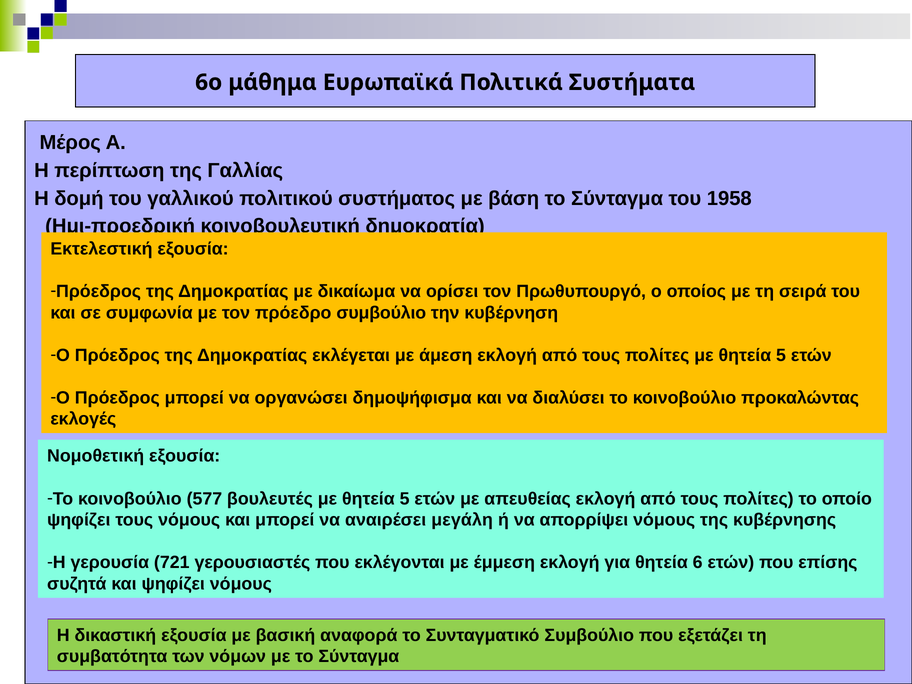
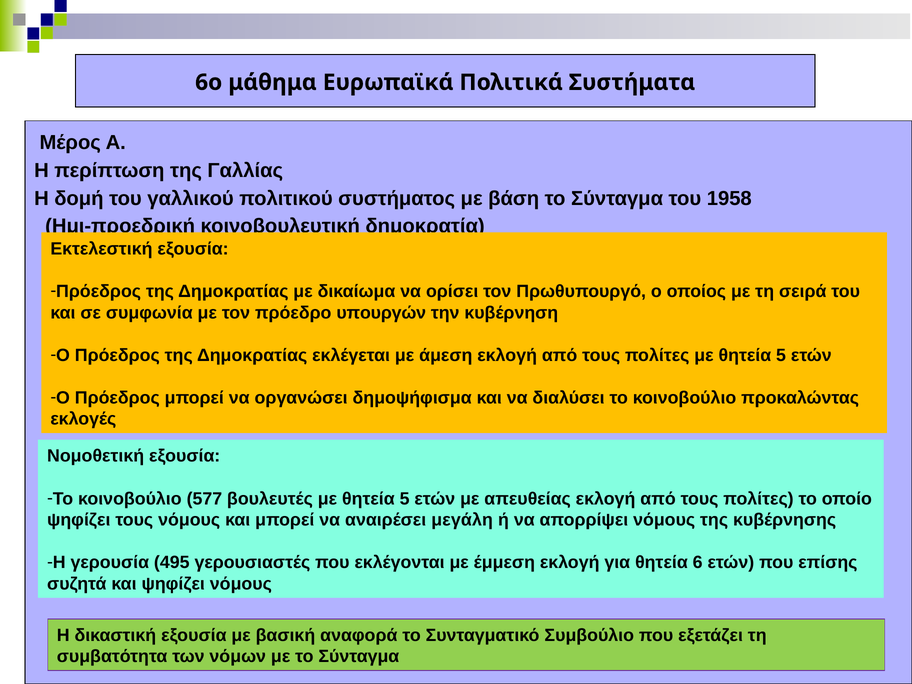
πρόεδρο συμβούλιο: συμβούλιο -> υπουργών
721: 721 -> 495
